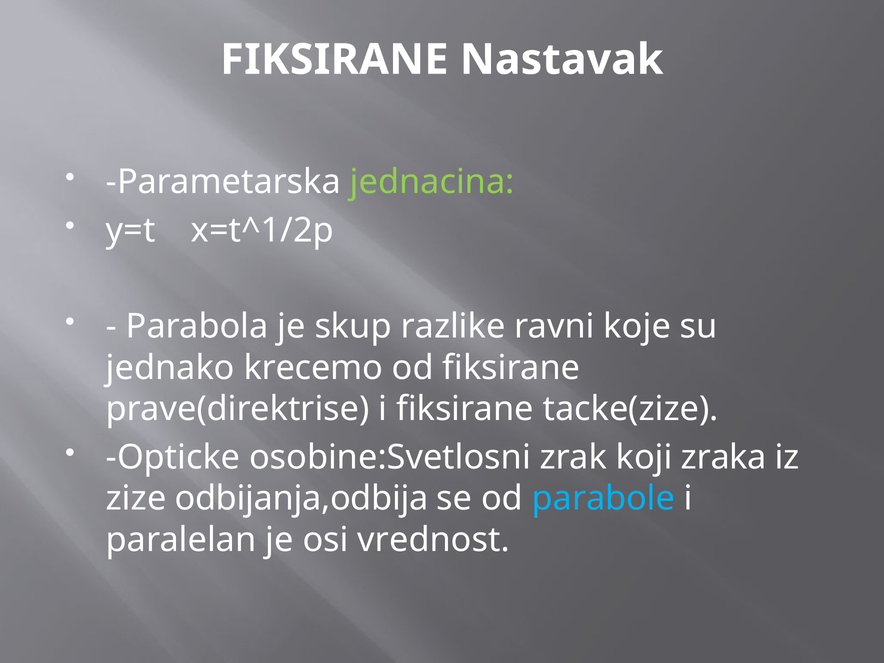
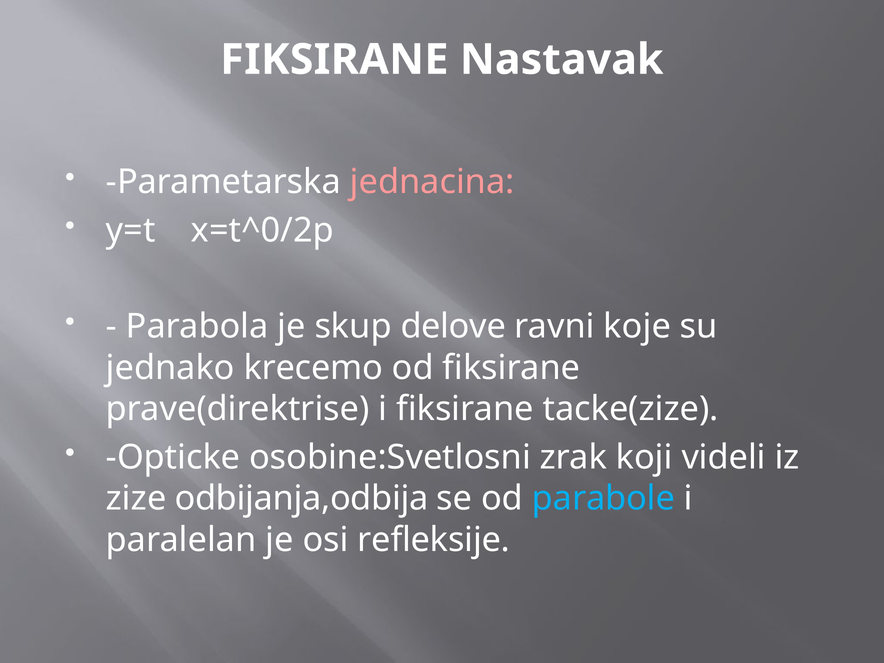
jednacina colour: light green -> pink
x=t^1/2p: x=t^1/2p -> x=t^0/2p
razlike: razlike -> delove
zraka: zraka -> videli
vrednost: vrednost -> refleksije
